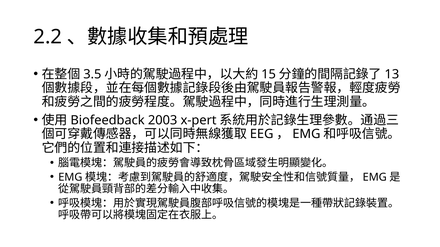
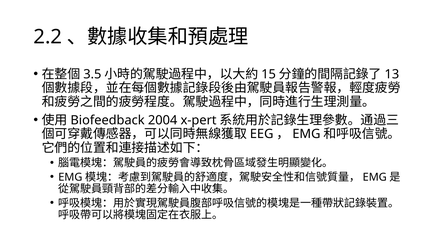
2003: 2003 -> 2004
